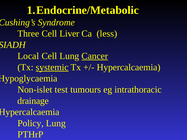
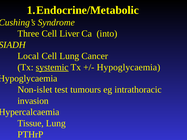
less: less -> into
Cancer underline: present -> none
Hypercalcaemia at (129, 67): Hypercalcaemia -> Hypoglycaemia
drainage: drainage -> invasion
Policy: Policy -> Tissue
